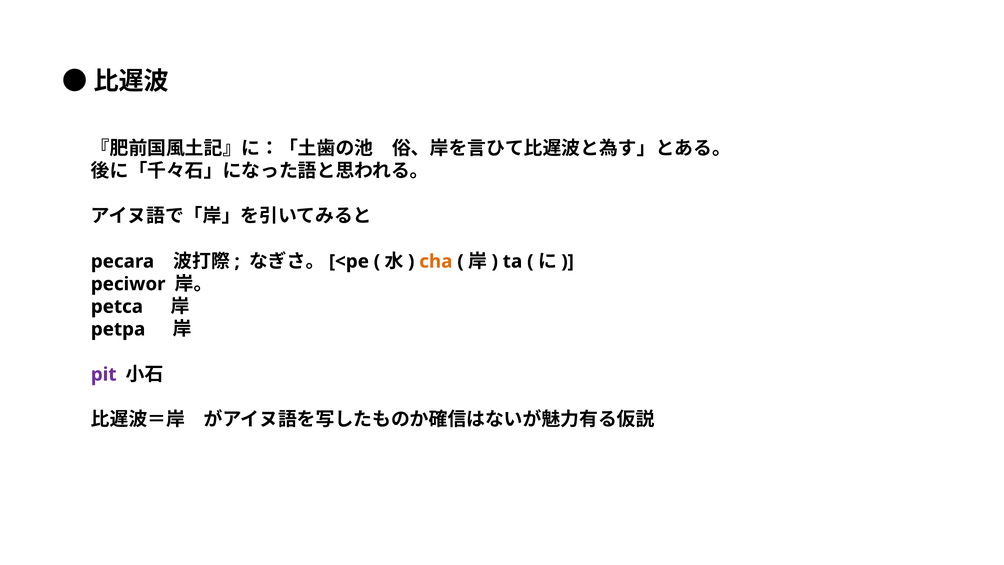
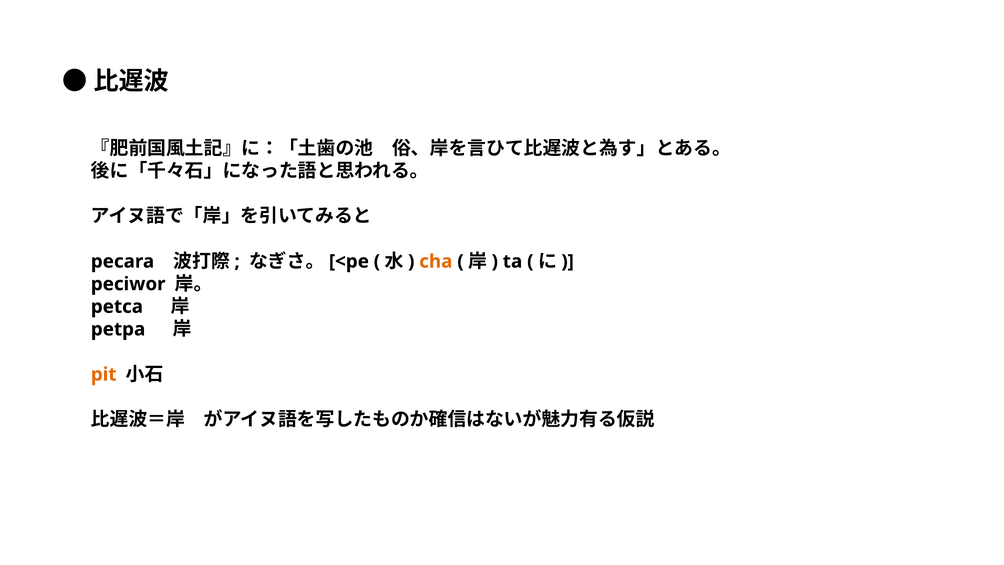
pit colour: purple -> orange
